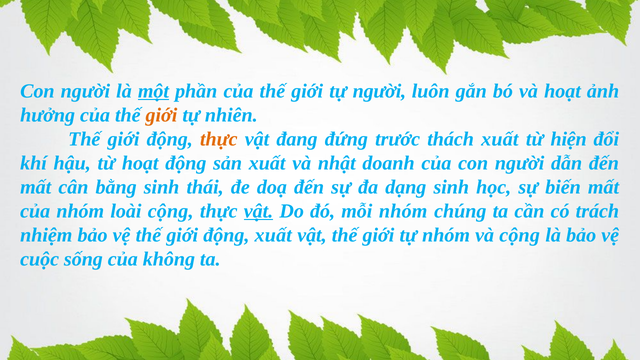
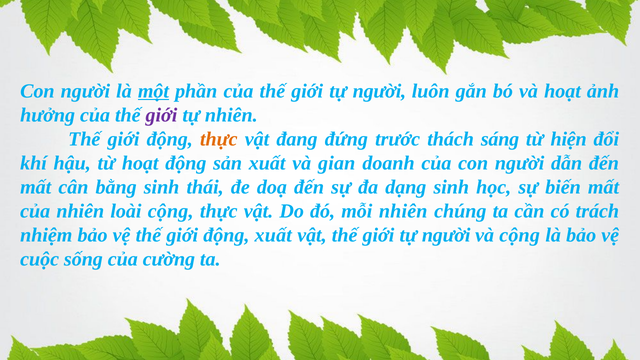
giới at (161, 115) colour: orange -> purple
thách xuất: xuất -> sáng
nhật: nhật -> gian
của nhóm: nhóm -> nhiên
vật at (258, 211) underline: present -> none
mỗi nhóm: nhóm -> nhiên
nhóm at (446, 235): nhóm -> người
không: không -> cường
